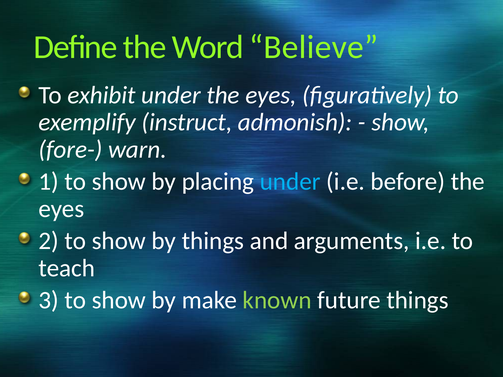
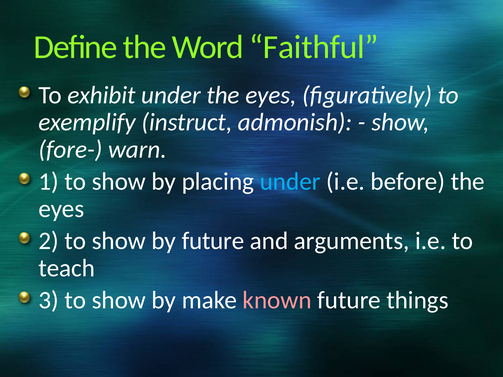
Believe: Believe -> Faithful
by things: things -> future
known colour: light green -> pink
